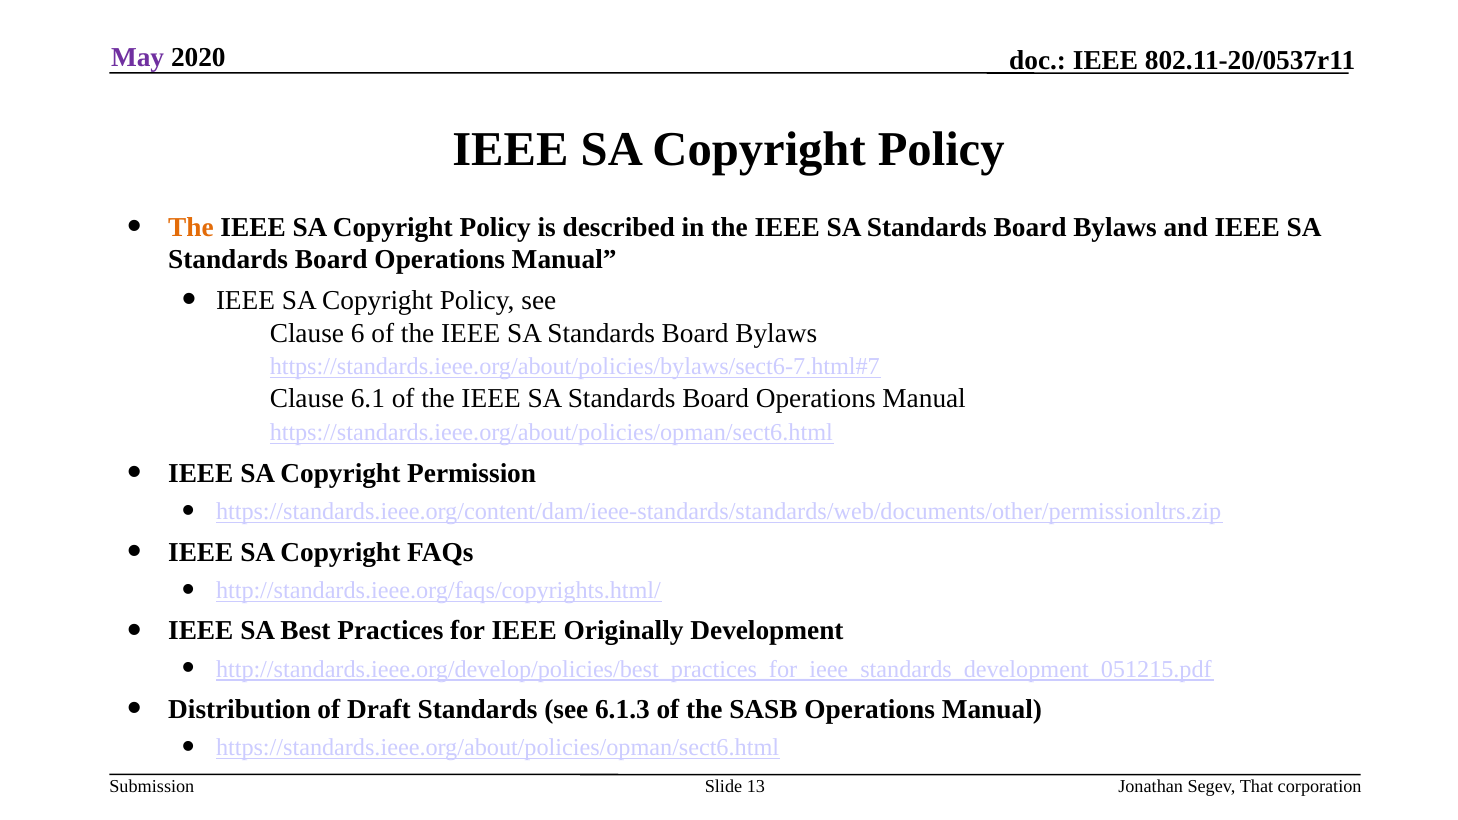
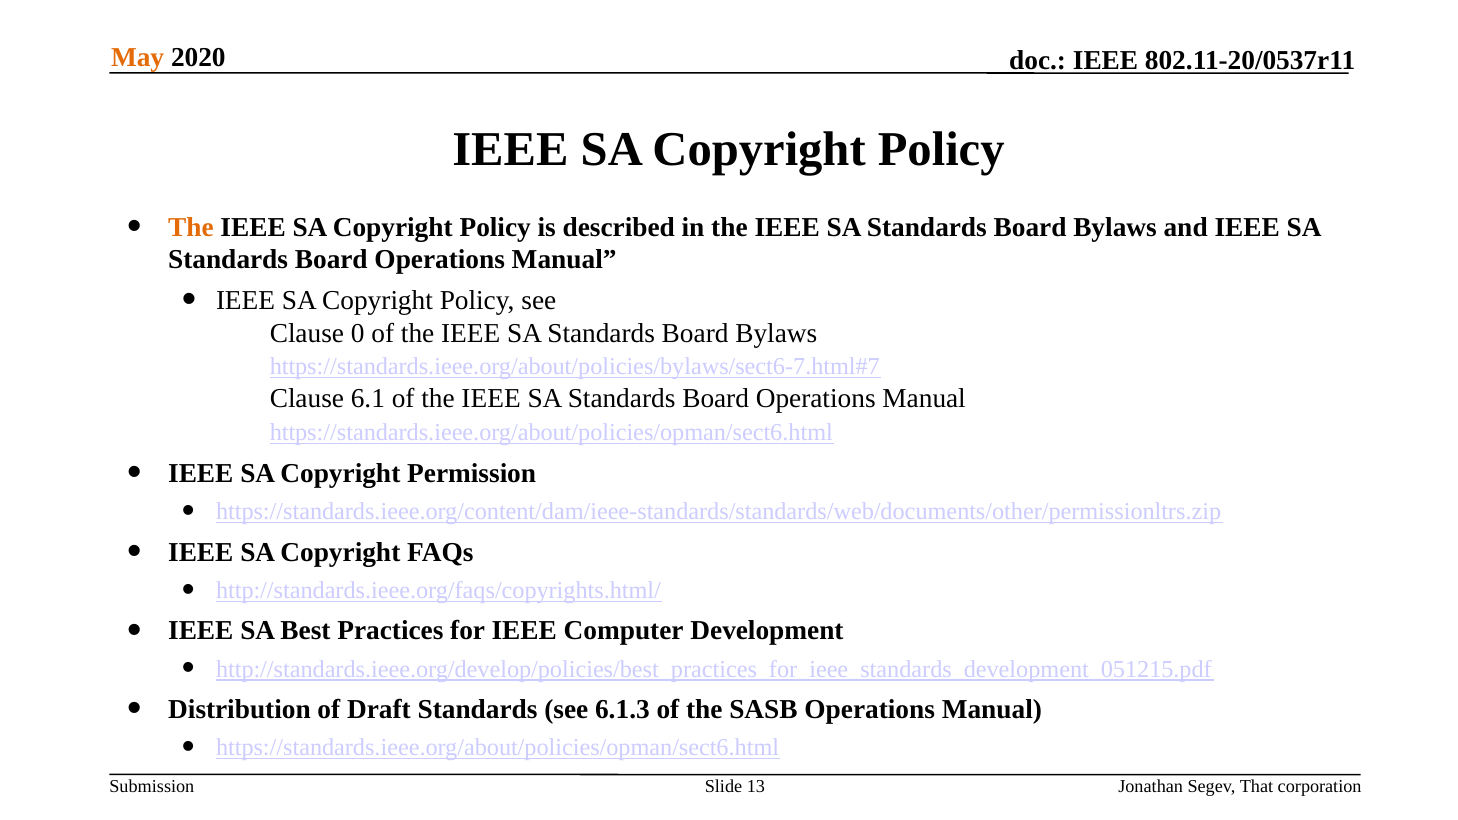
May colour: purple -> orange
6: 6 -> 0
Originally: Originally -> Computer
